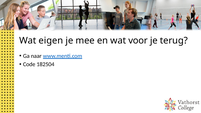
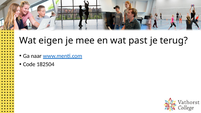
voor: voor -> past
